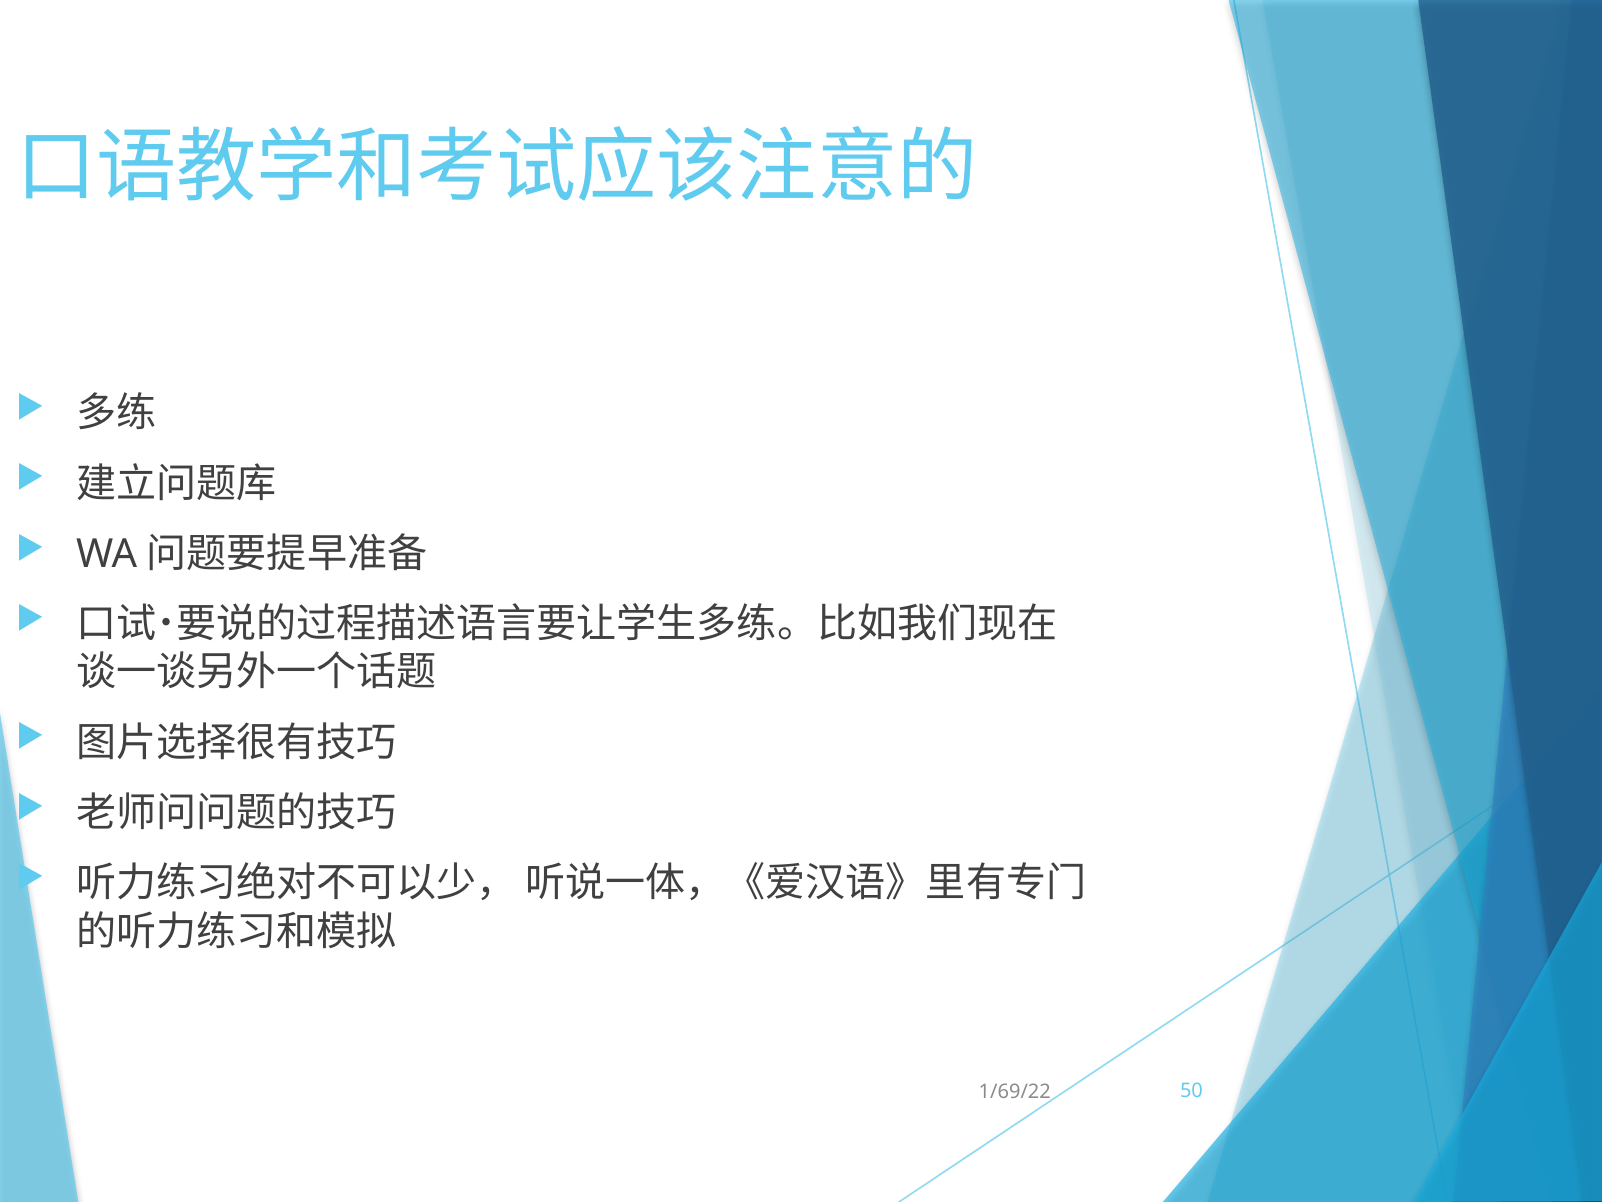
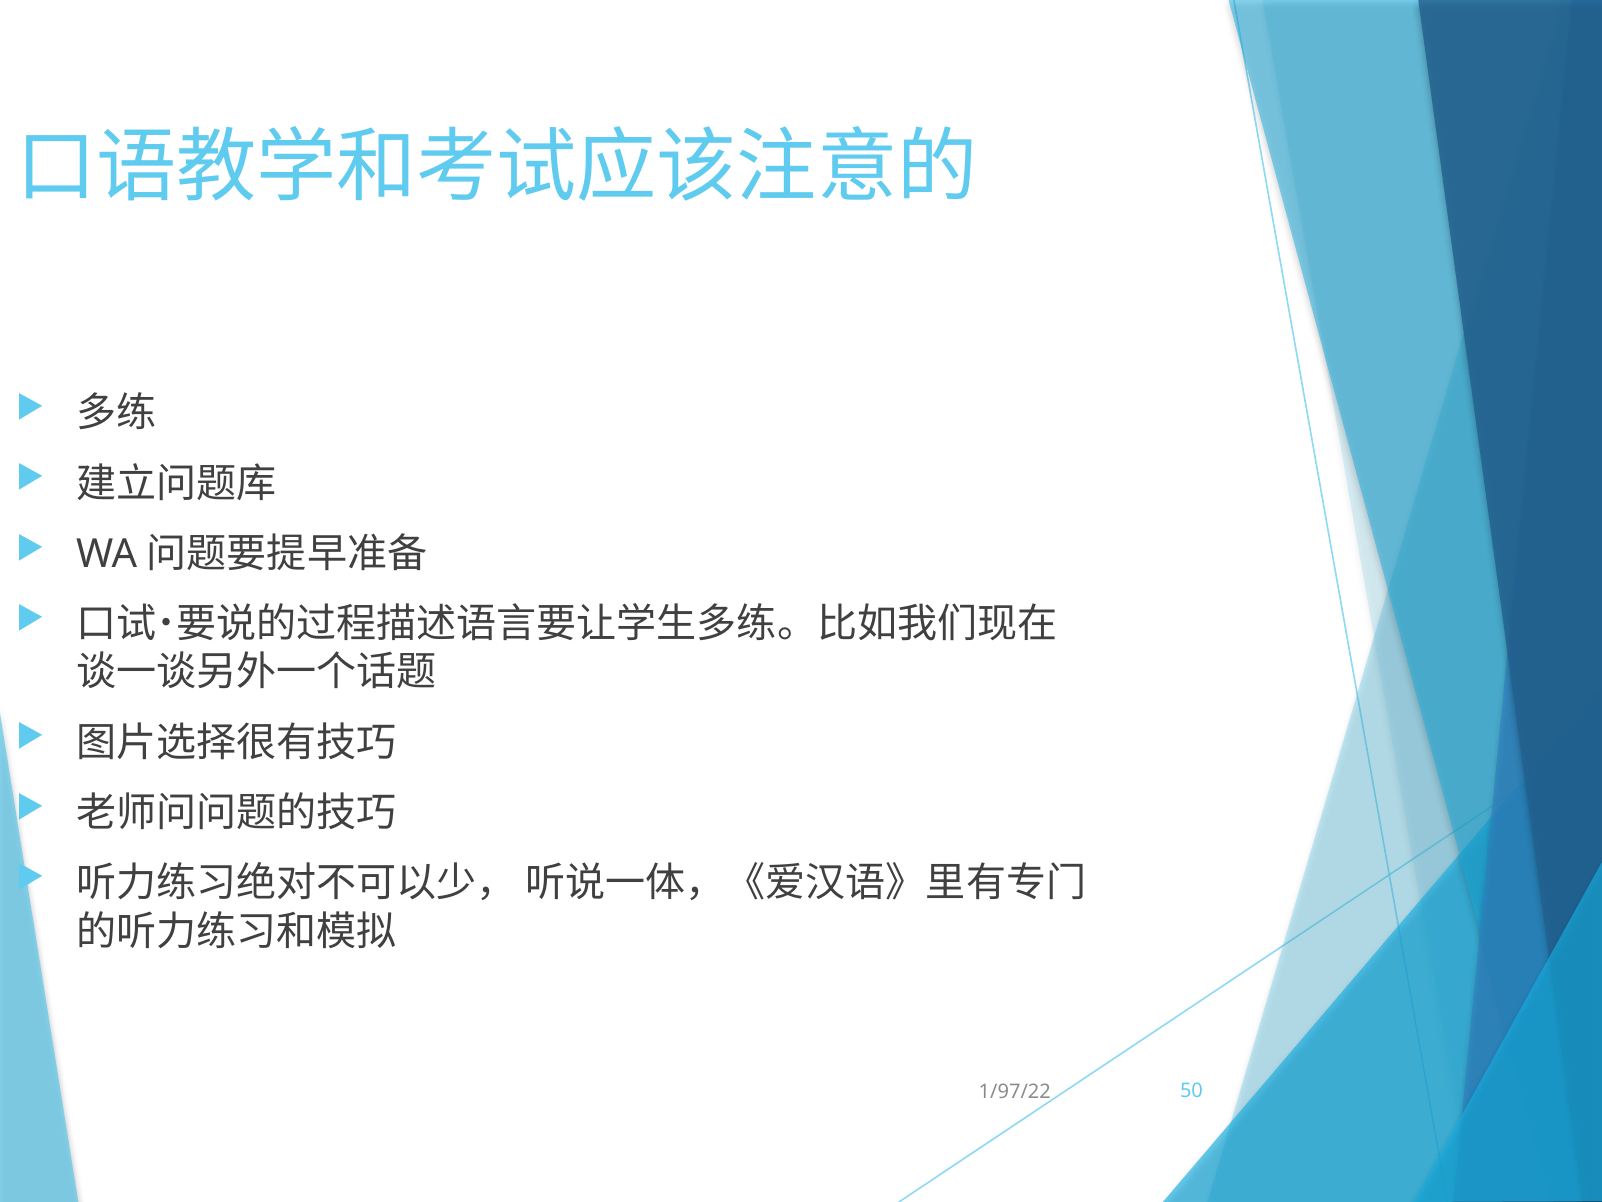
1/69/22: 1/69/22 -> 1/97/22
